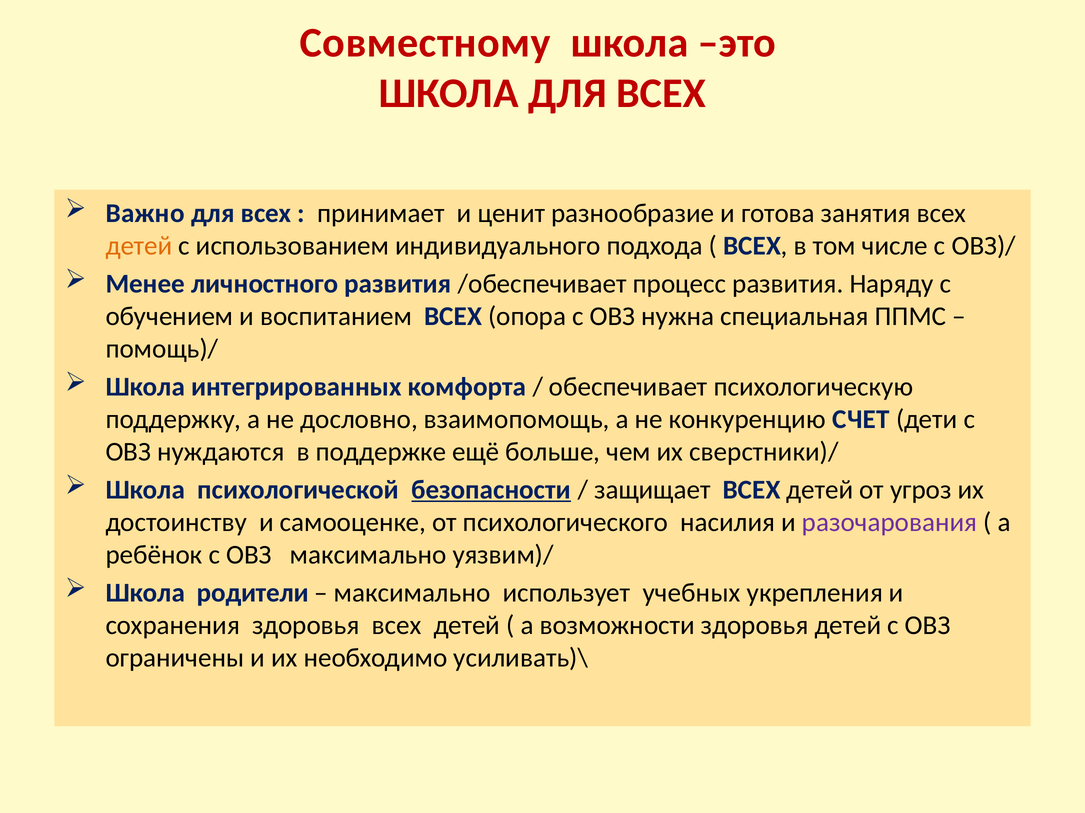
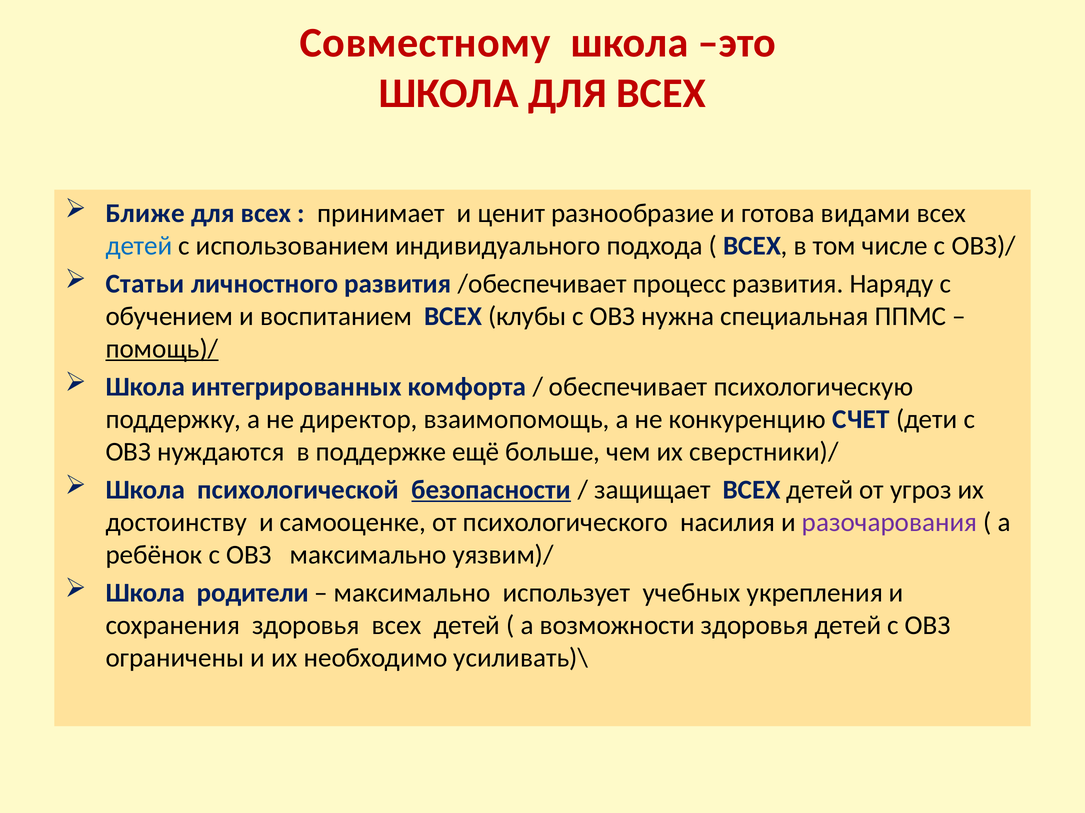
Важно: Важно -> Ближе
занятия: занятия -> видами
детей at (139, 246) colour: orange -> blue
Менее: Менее -> Статьи
опора: опора -> клубы
помощь)/ underline: none -> present
дословно: дословно -> директор
